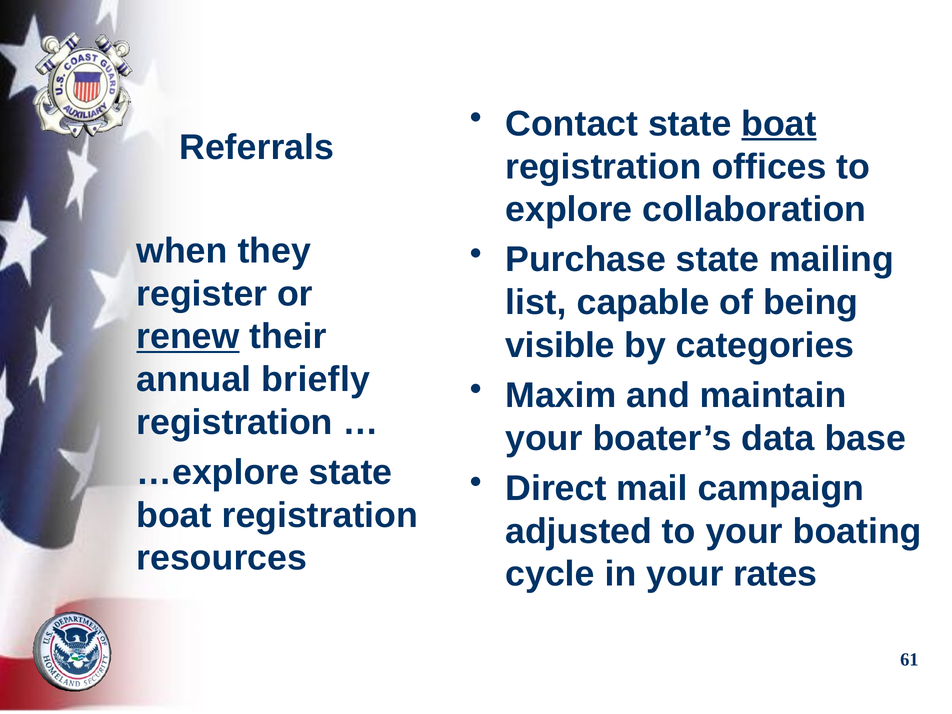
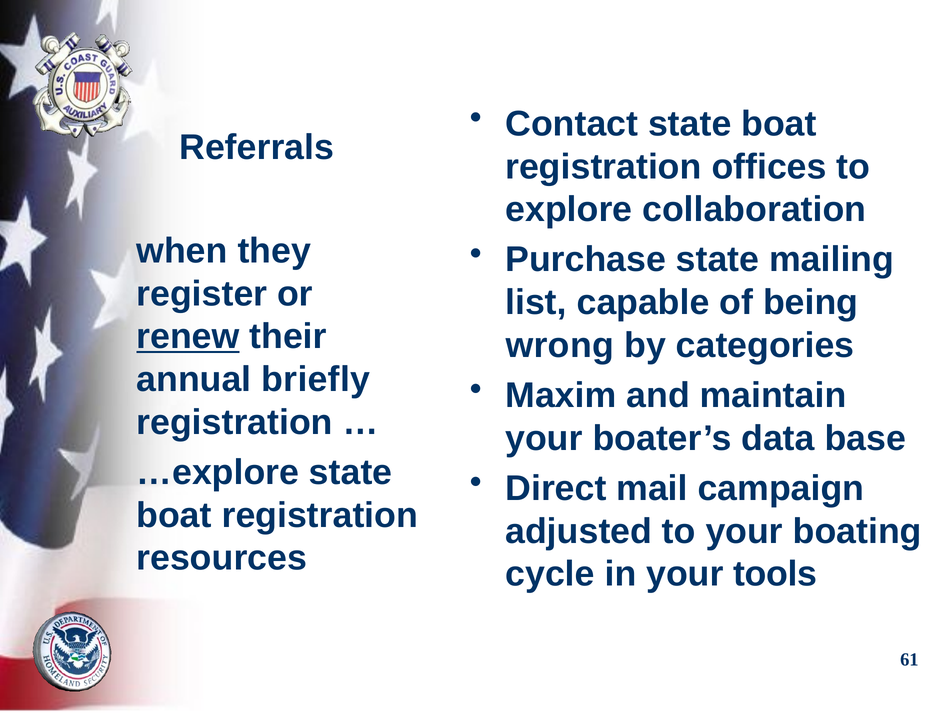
boat at (779, 124) underline: present -> none
visible: visible -> wrong
rates: rates -> tools
